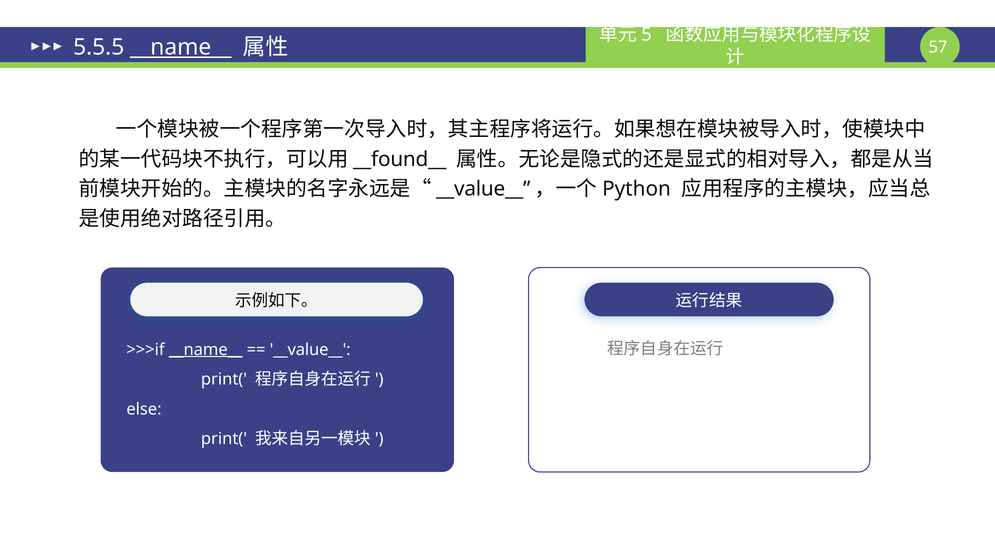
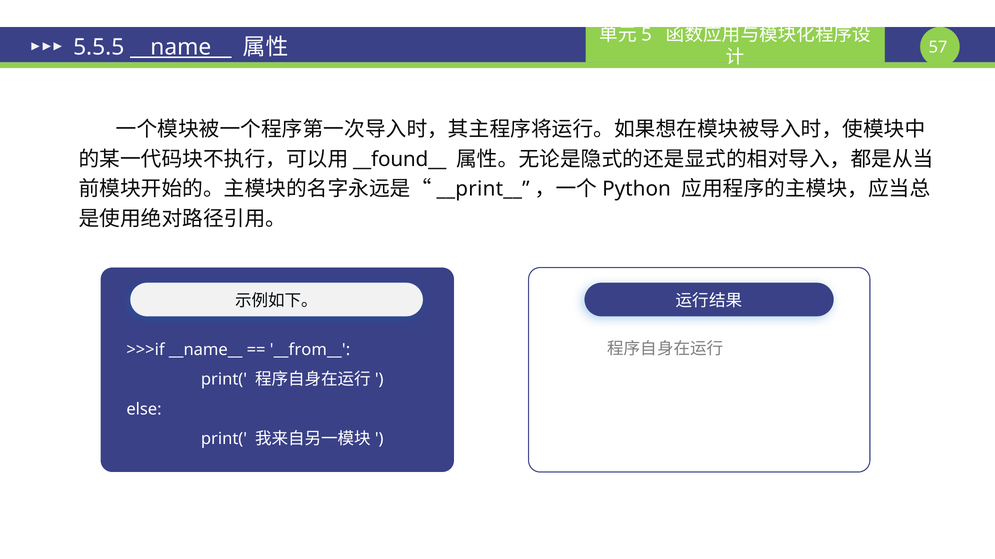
__value__ at (483, 189): __value__ -> __print__
__name__ at (206, 350) underline: present -> none
__value__ at (310, 350): __value__ -> __from__
